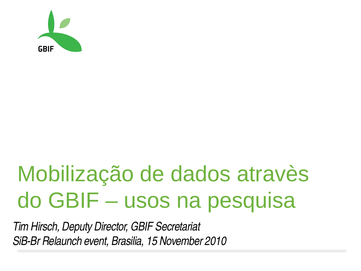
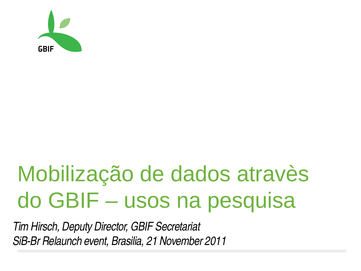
15: 15 -> 21
2010: 2010 -> 2011
